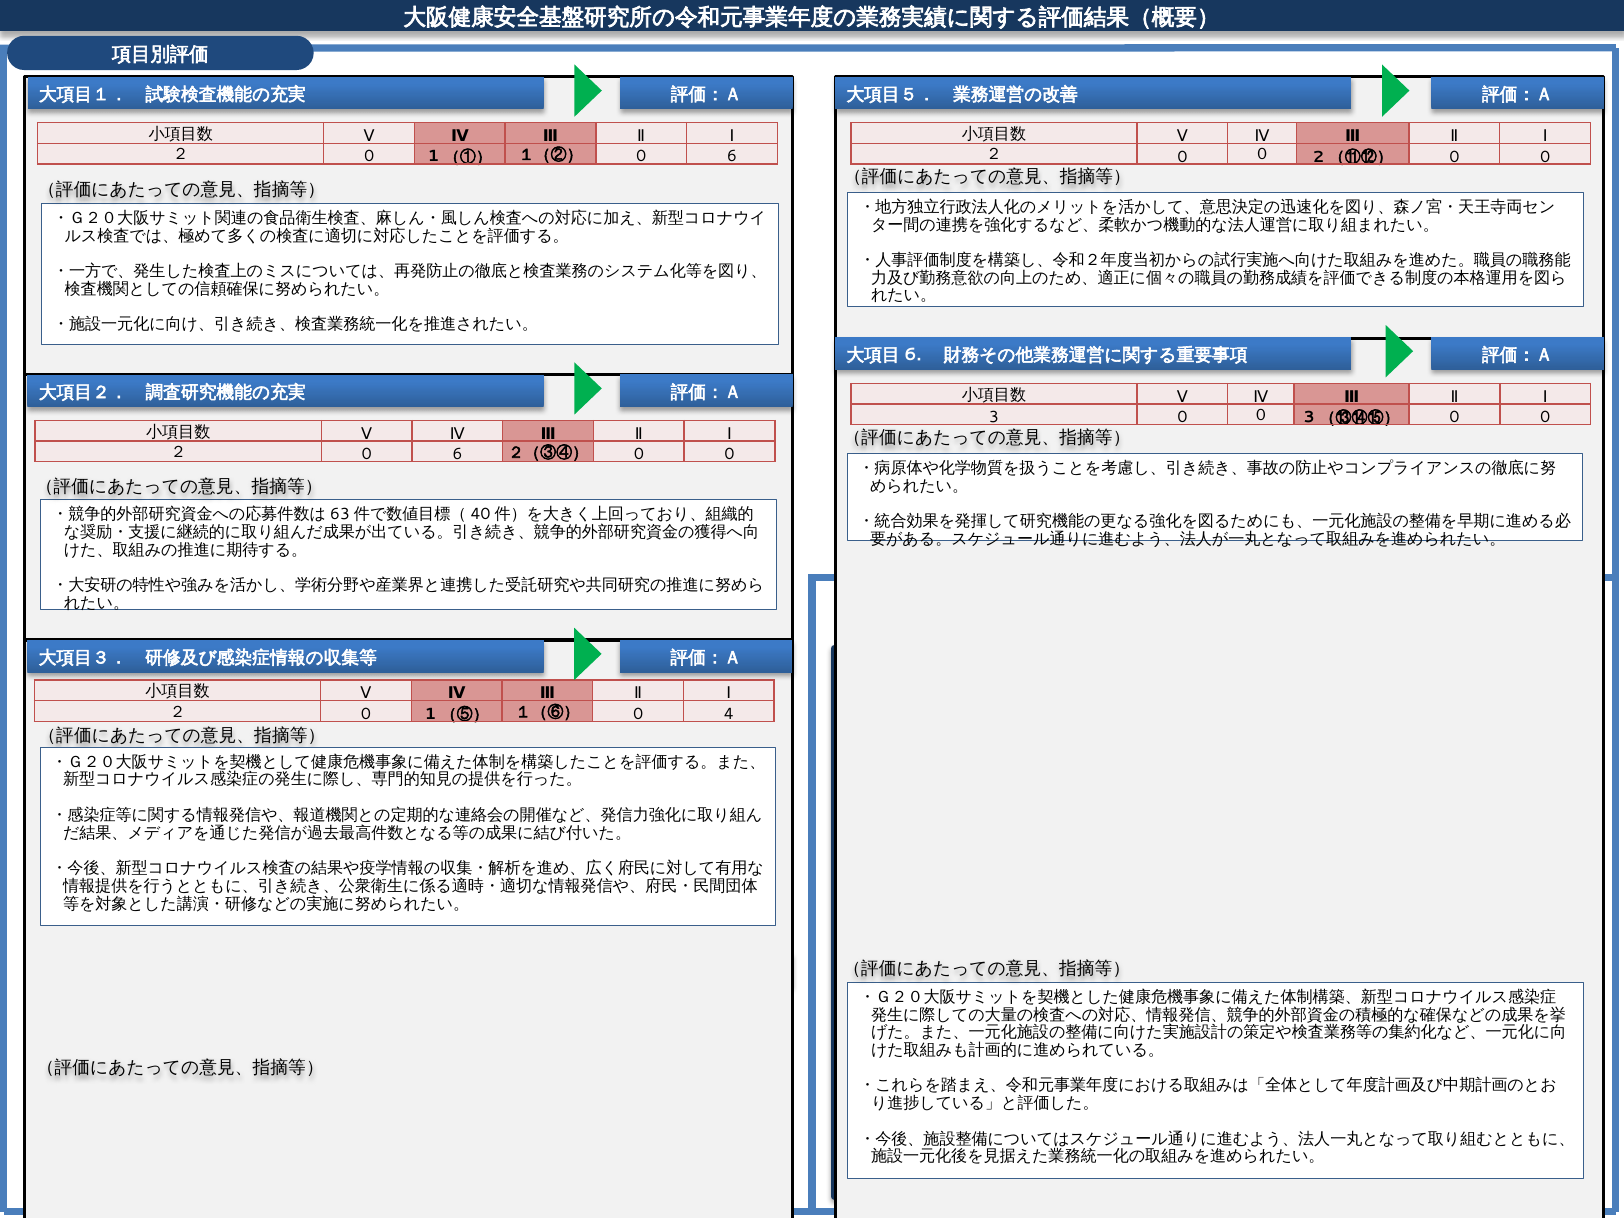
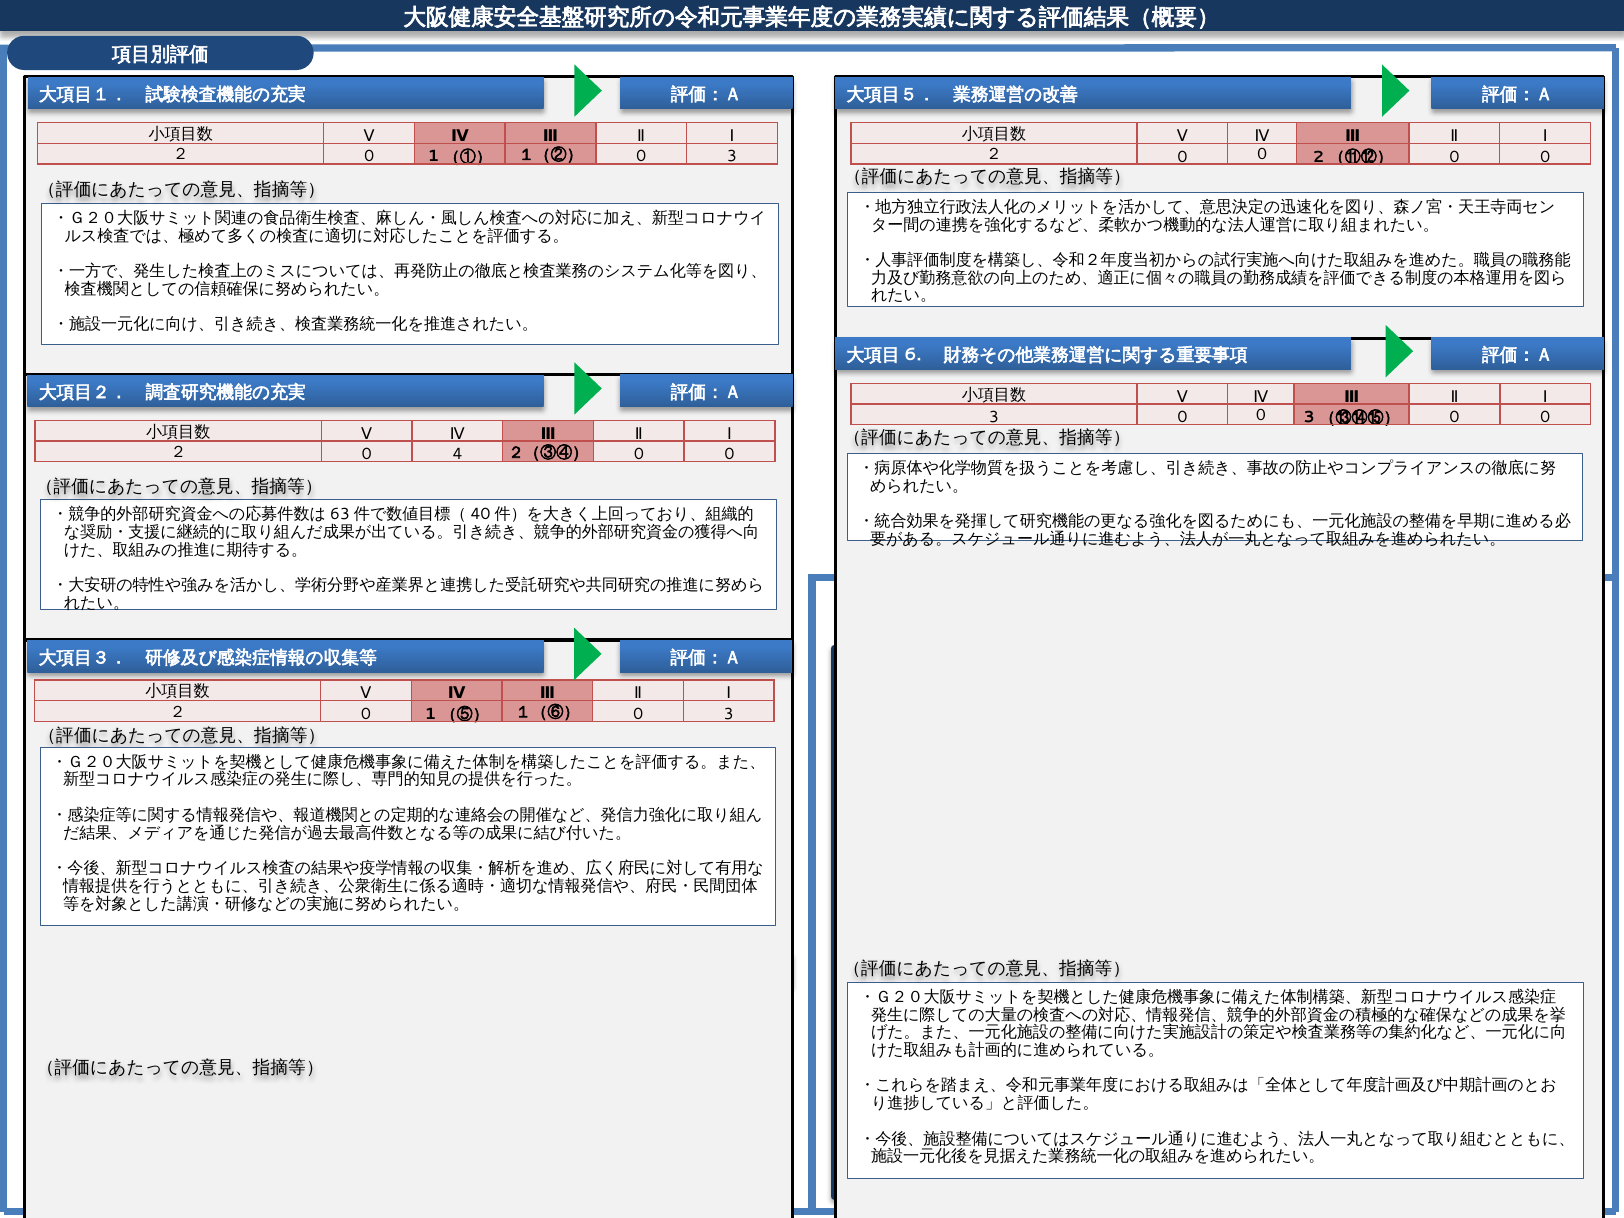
１（②） 0 6: 6 -> 3
２ 0 6: 6 -> 4
１（⑥） 0 4: 4 -> 3
